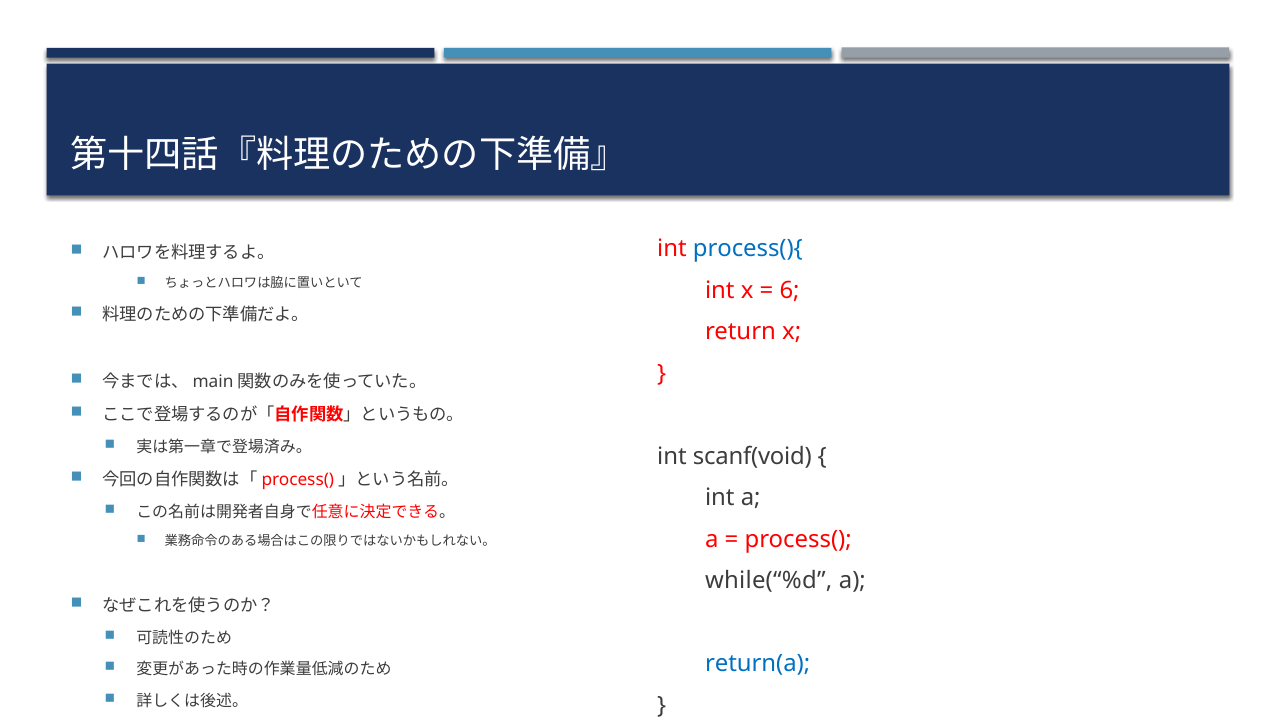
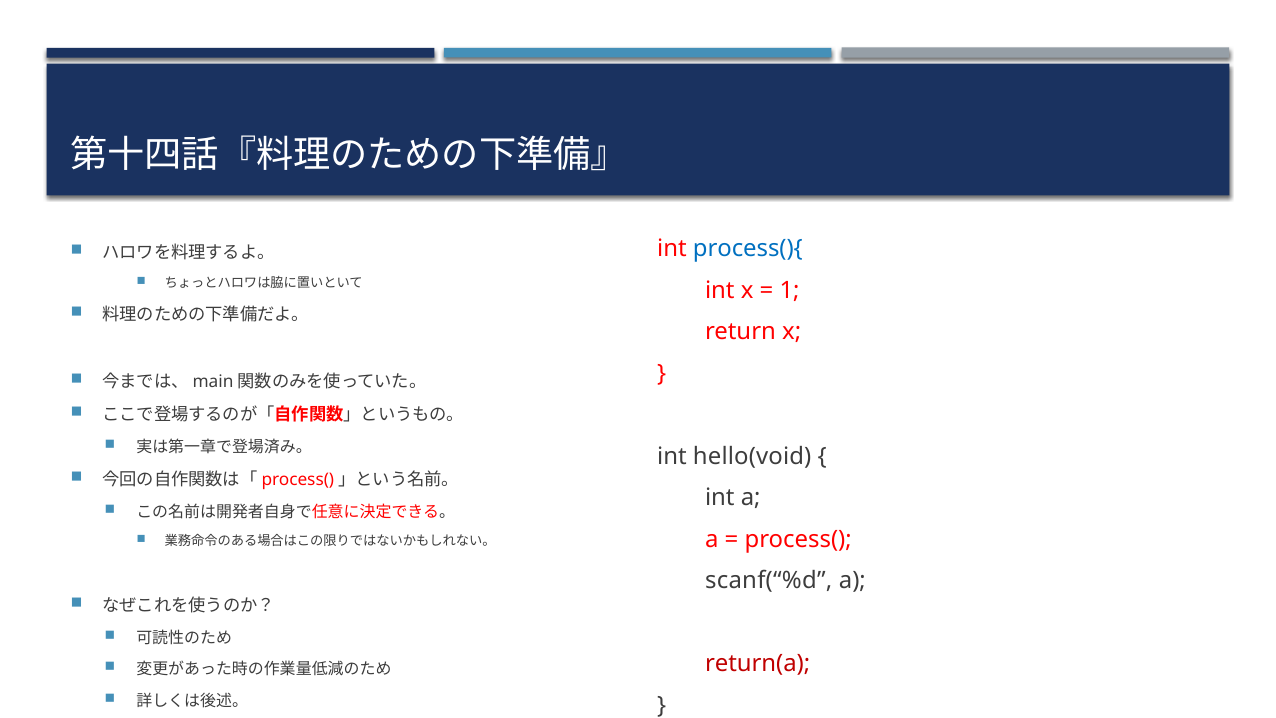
6: 6 -> 1
scanf(void: scanf(void -> hello(void
while(“%d: while(“%d -> scanf(“%d
return(a colour: blue -> red
